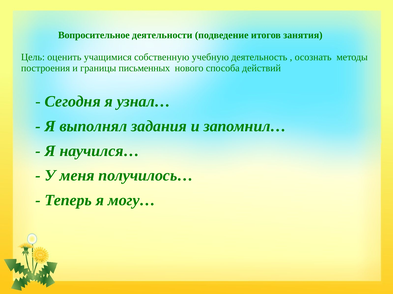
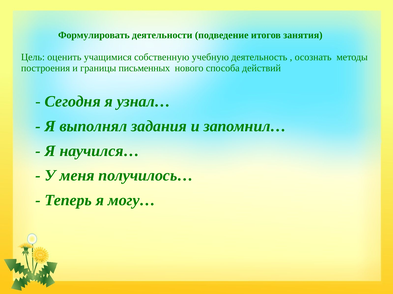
Вопросительное: Вопросительное -> Формулировать
